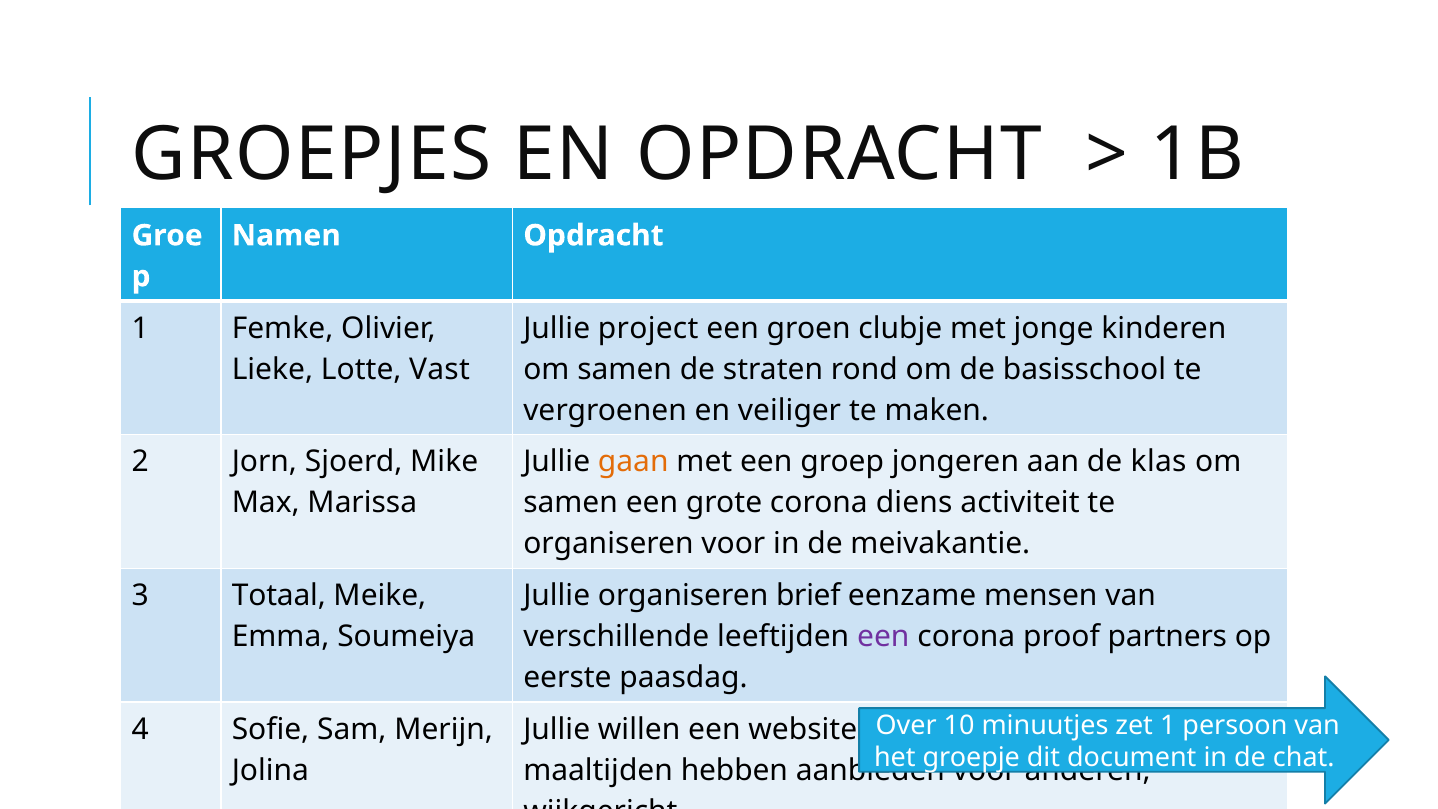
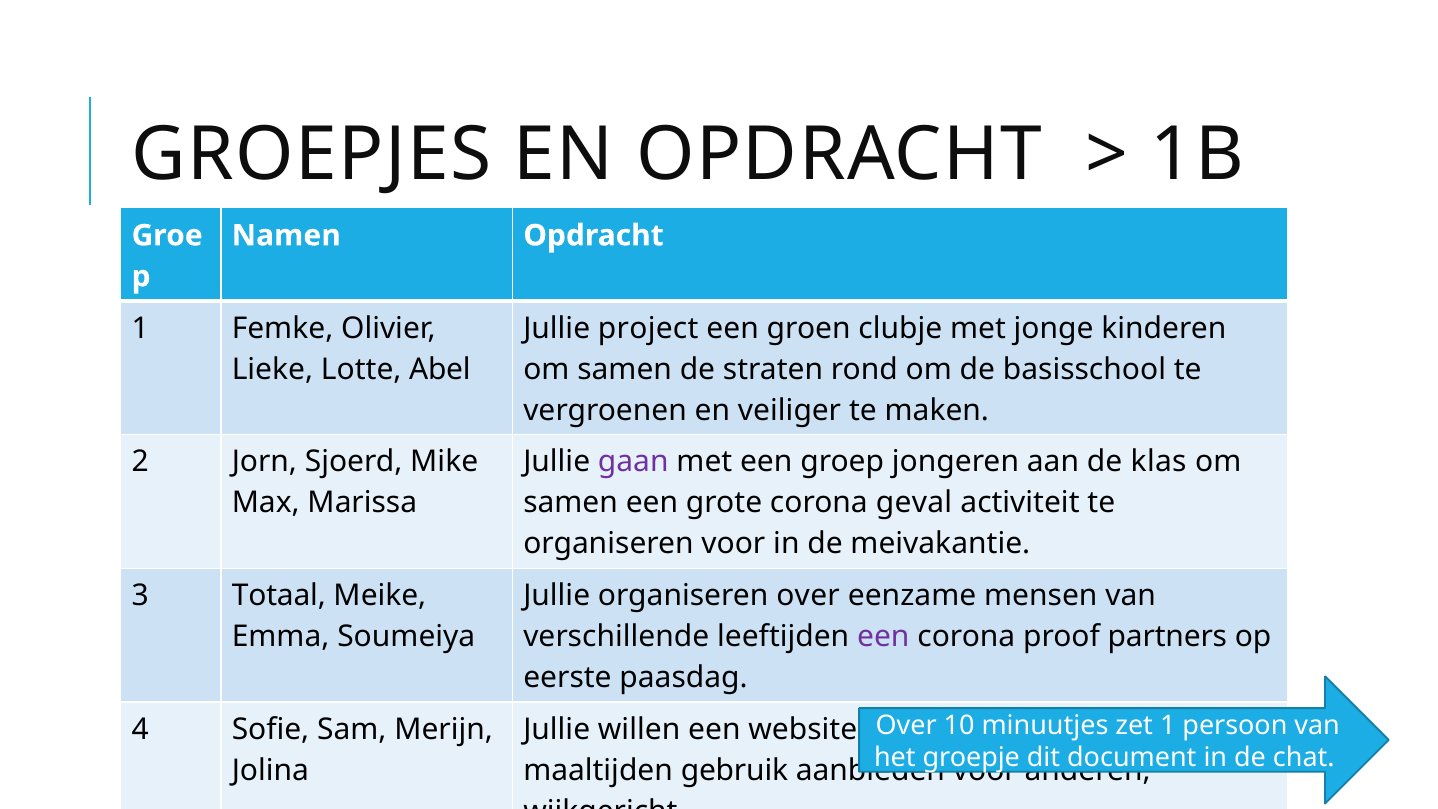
Vast: Vast -> Abel
gaan colour: orange -> purple
diens: diens -> geval
organiseren brief: brief -> over
hebben: hebben -> gebruik
